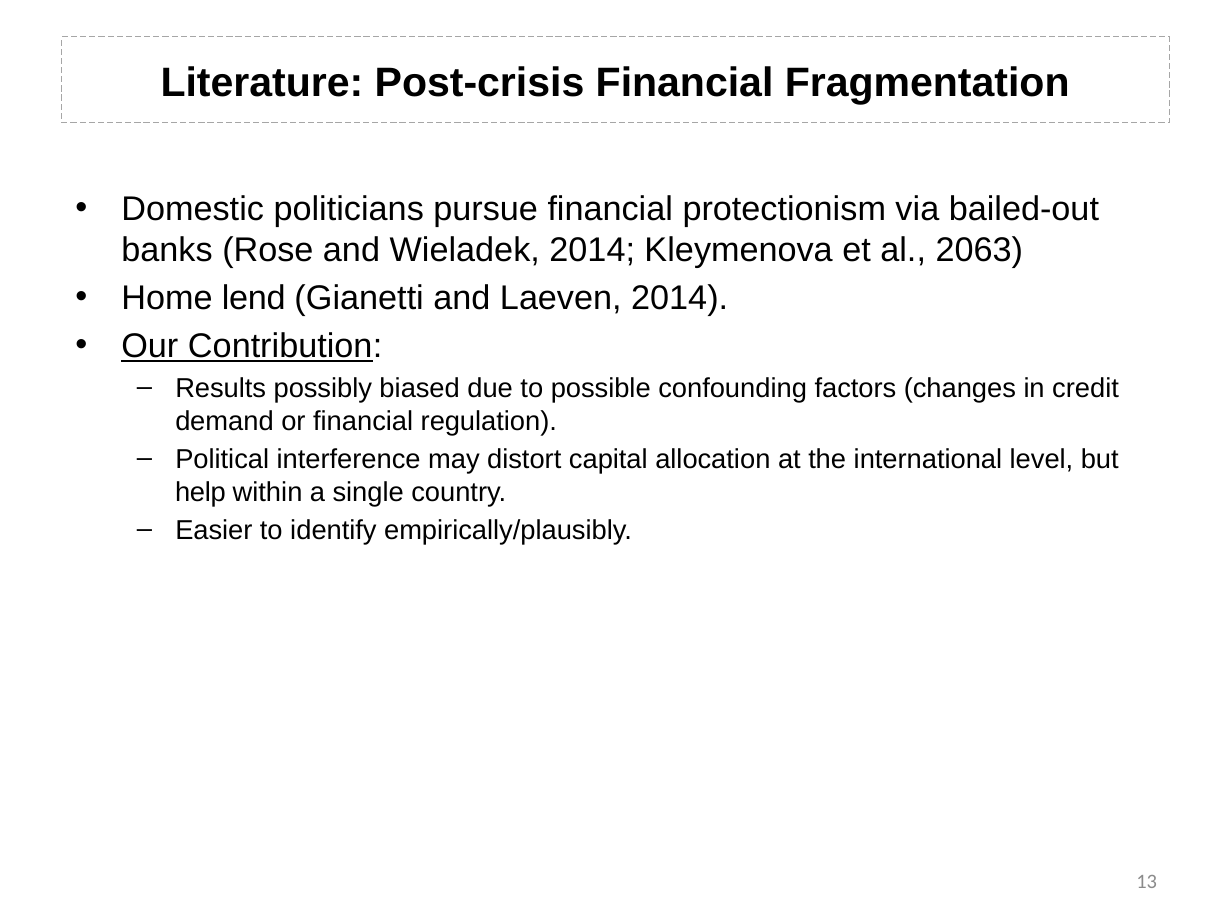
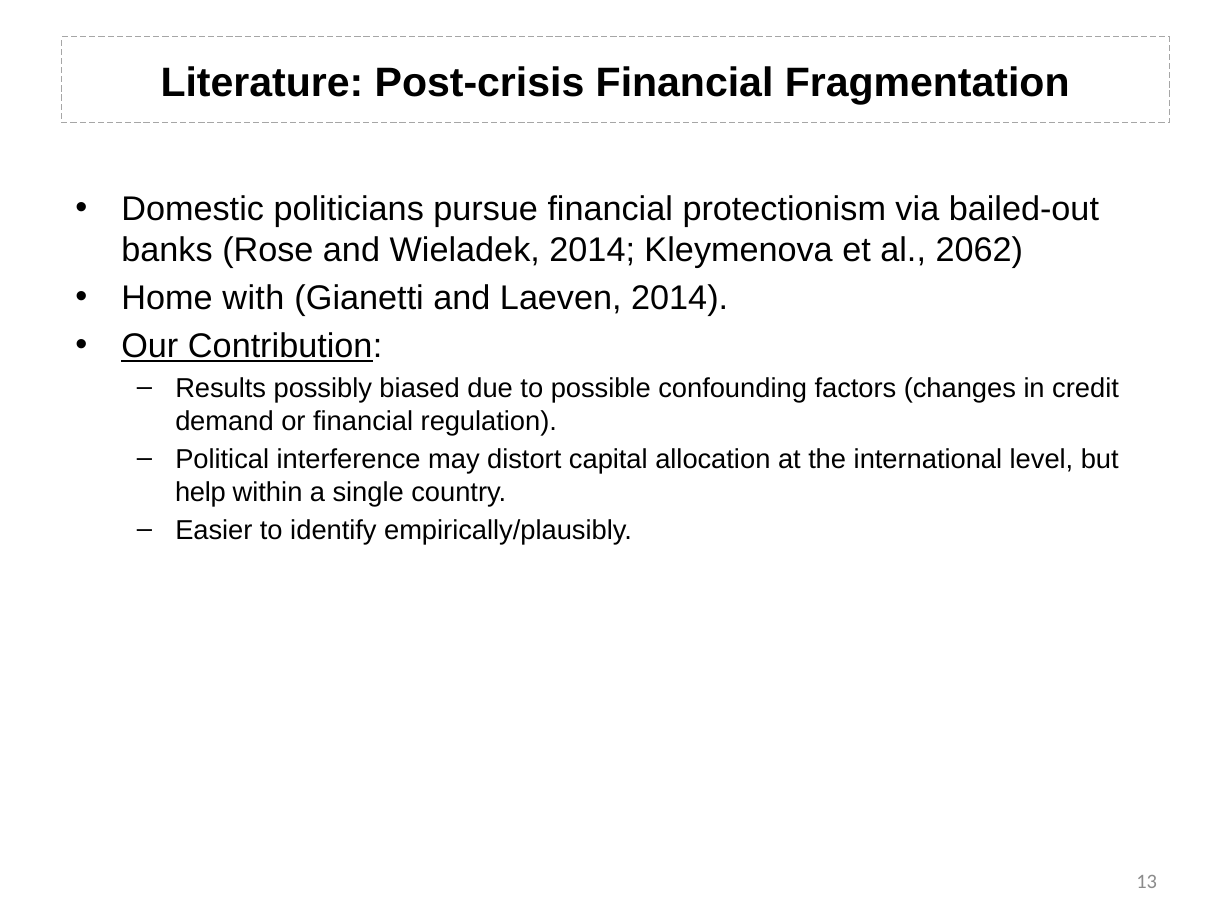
2063: 2063 -> 2062
lend: lend -> with
